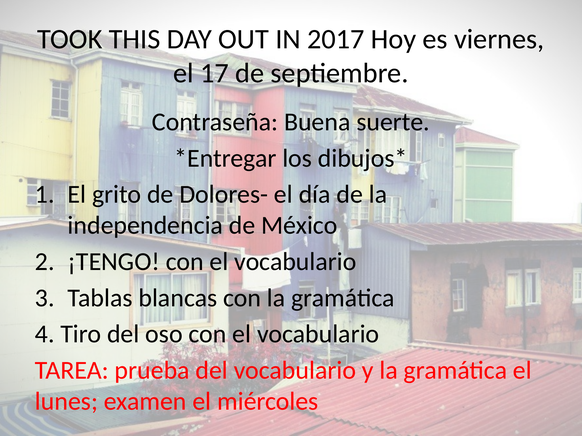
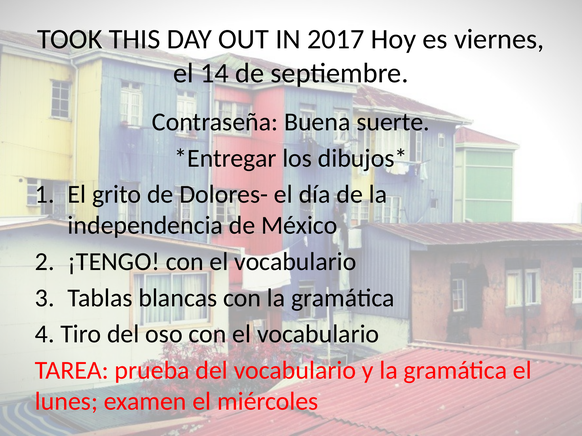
17: 17 -> 14
